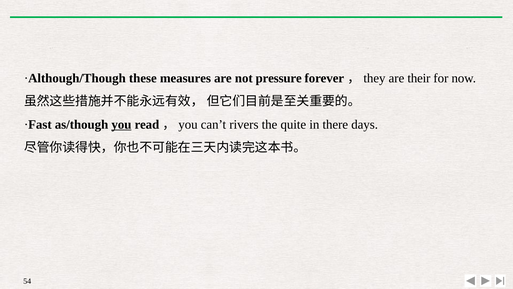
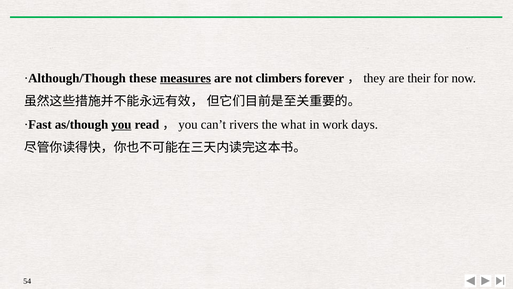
measures underline: none -> present
pressure: pressure -> climbers
quite: quite -> what
there: there -> work
